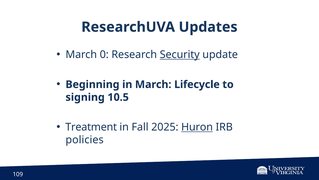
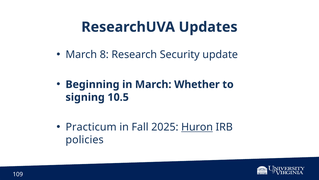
0: 0 -> 8
Security underline: present -> none
Lifecycle: Lifecycle -> Whether
Treatment: Treatment -> Practicum
